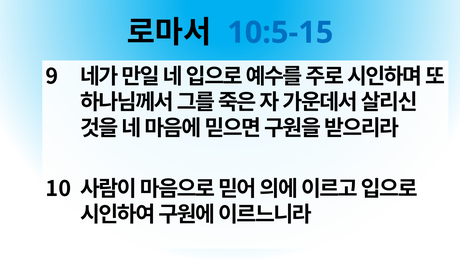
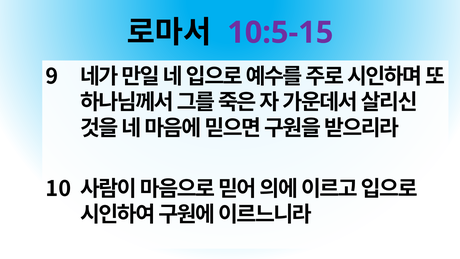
10:5-15 colour: blue -> purple
